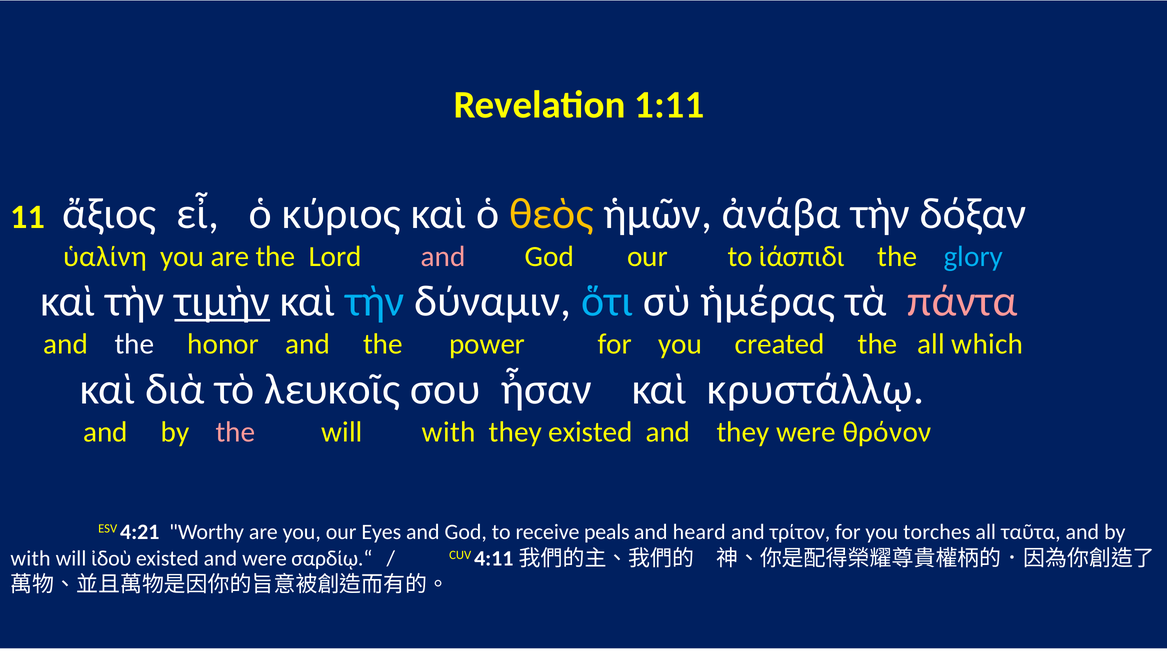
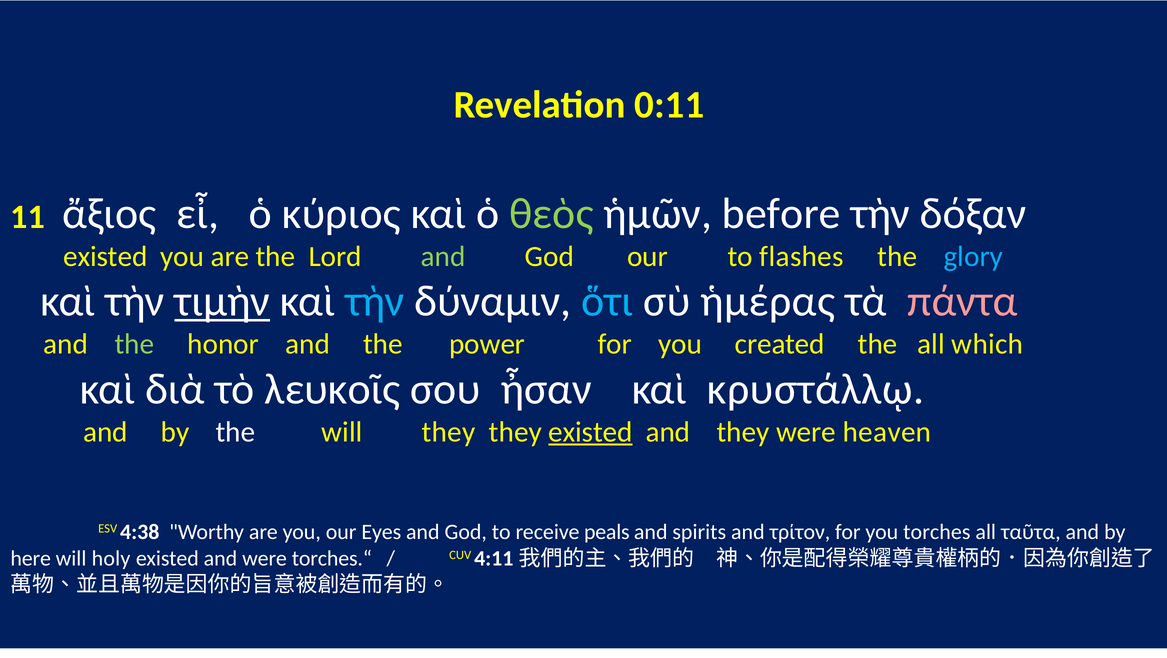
1:11: 1:11 -> 0:11
θεὸς colour: yellow -> light green
ἀνάβα: ἀνάβα -> before
ὑαλίνη at (105, 256): ὑαλίνη -> existed
and at (443, 256) colour: pink -> light green
ἰάσπιδι: ἰάσπιδι -> flashes
the at (134, 344) colour: white -> light green
the at (236, 432) colour: pink -> white
will with: with -> they
existed at (590, 432) underline: none -> present
θρόνον: θρόνον -> heaven
4:21: 4:21 -> 4:38
heard: heard -> spirits
with at (31, 558): with -> here
ἰδοὺ: ἰδοὺ -> holy
σαρδίῳ.“: σαρδίῳ.“ -> torches.“
